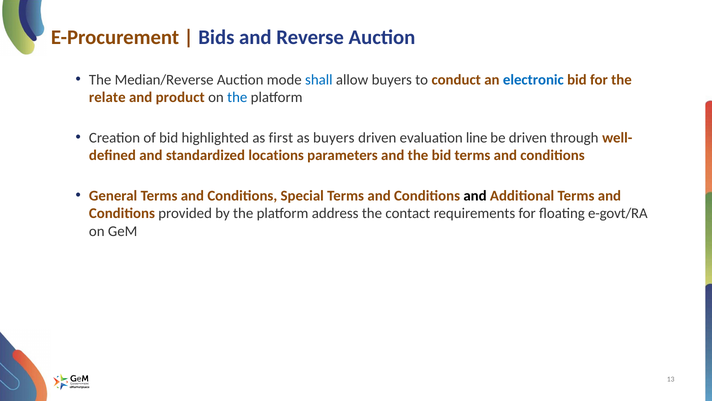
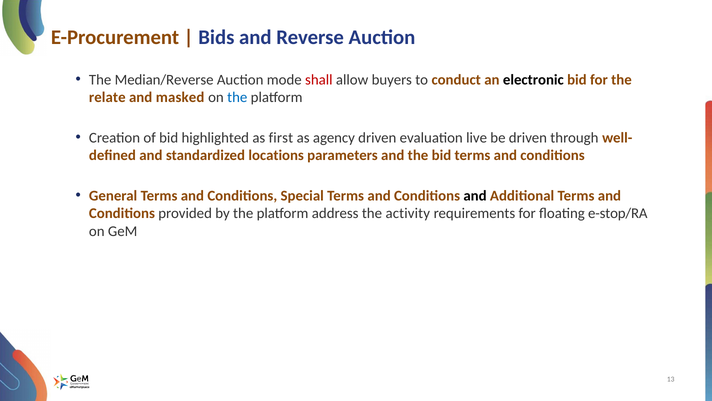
shall colour: blue -> red
electronic colour: blue -> black
product: product -> masked
as buyers: buyers -> agency
line: line -> live
contact: contact -> activity
e-govt/RA: e-govt/RA -> e-stop/RA
